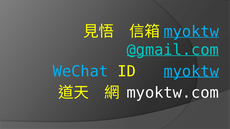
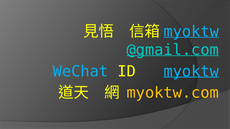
myoktw.com colour: white -> yellow
